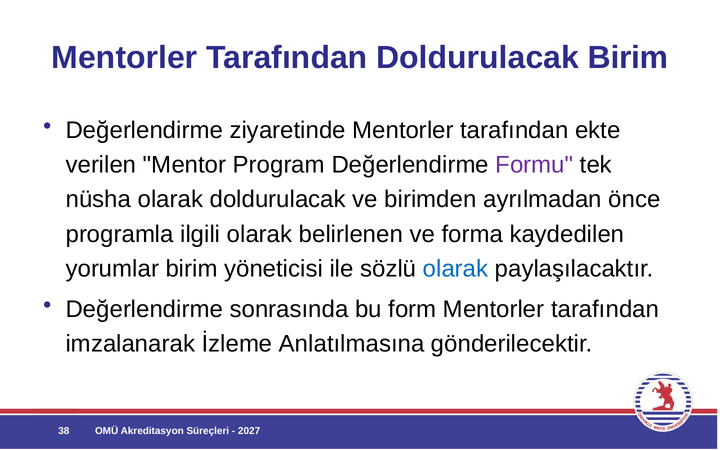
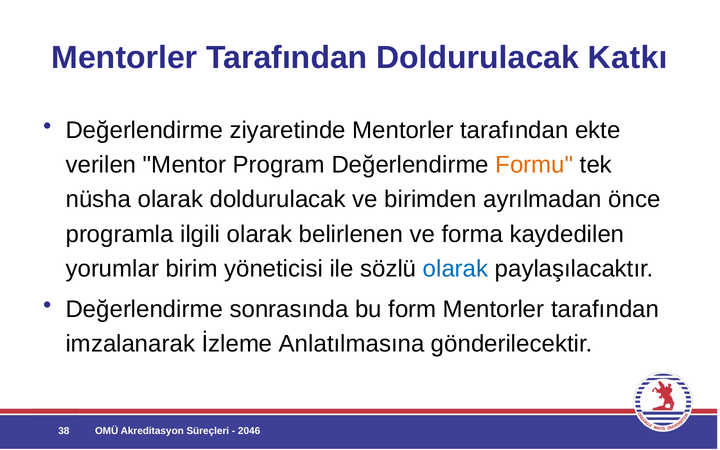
Doldurulacak Birim: Birim -> Katkı
Formu colour: purple -> orange
2027: 2027 -> 2046
